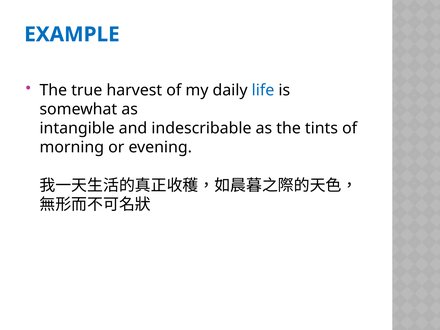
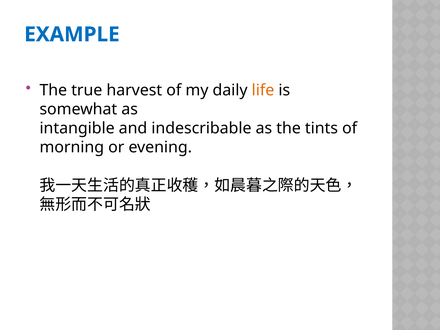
life colour: blue -> orange
